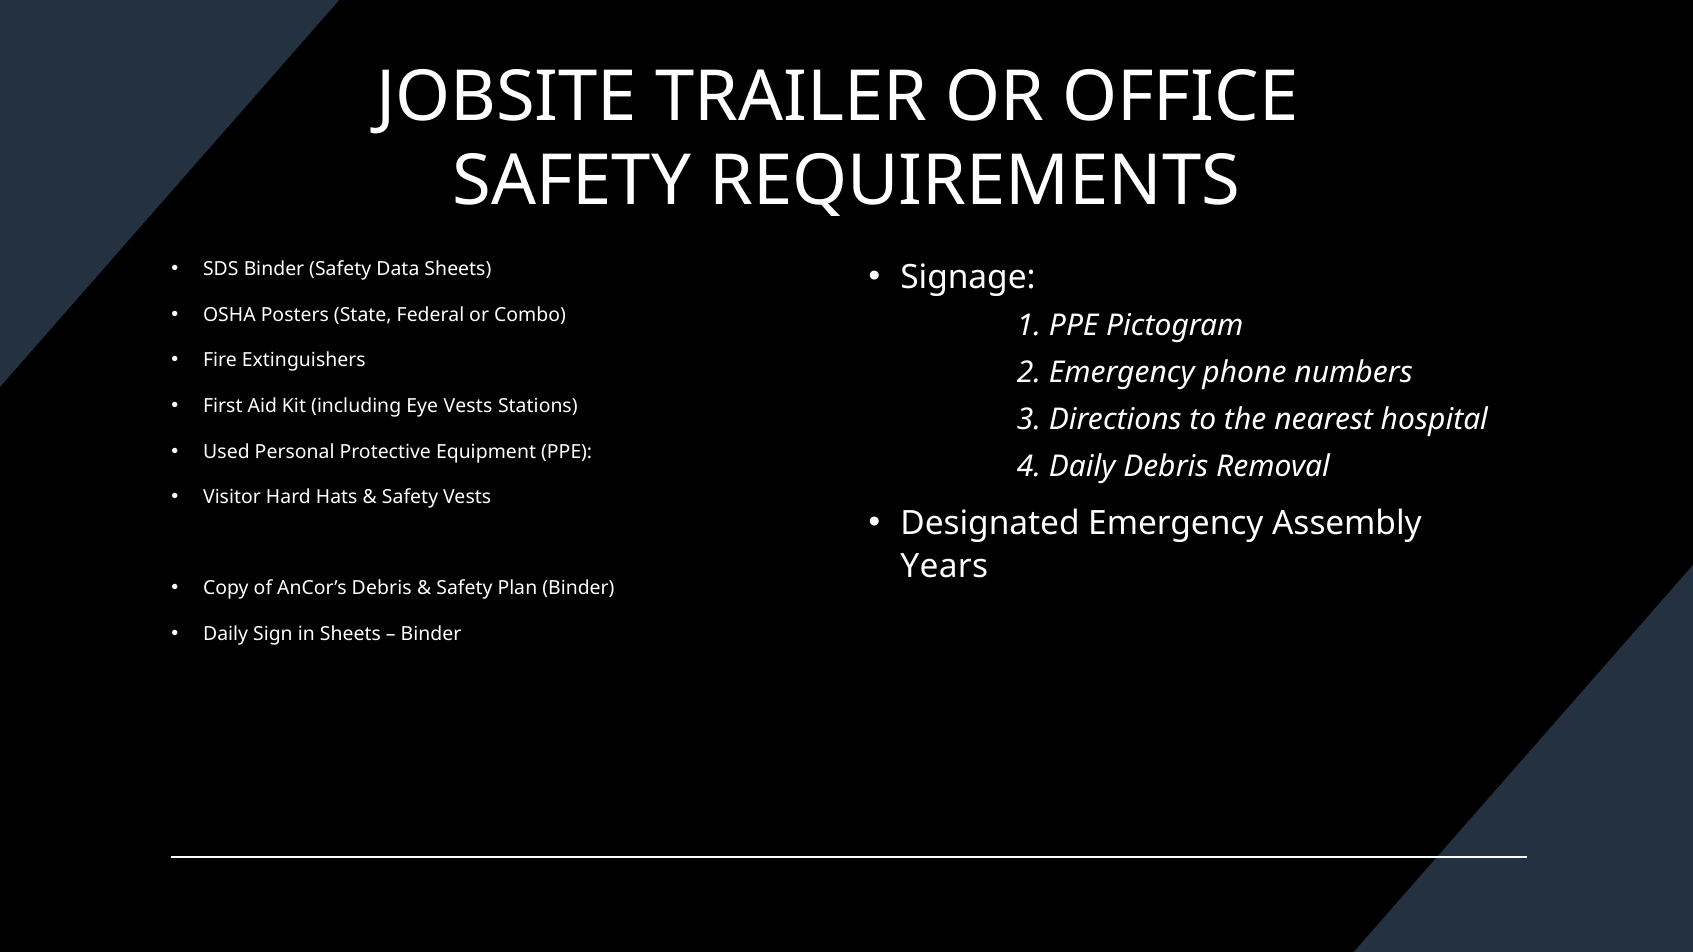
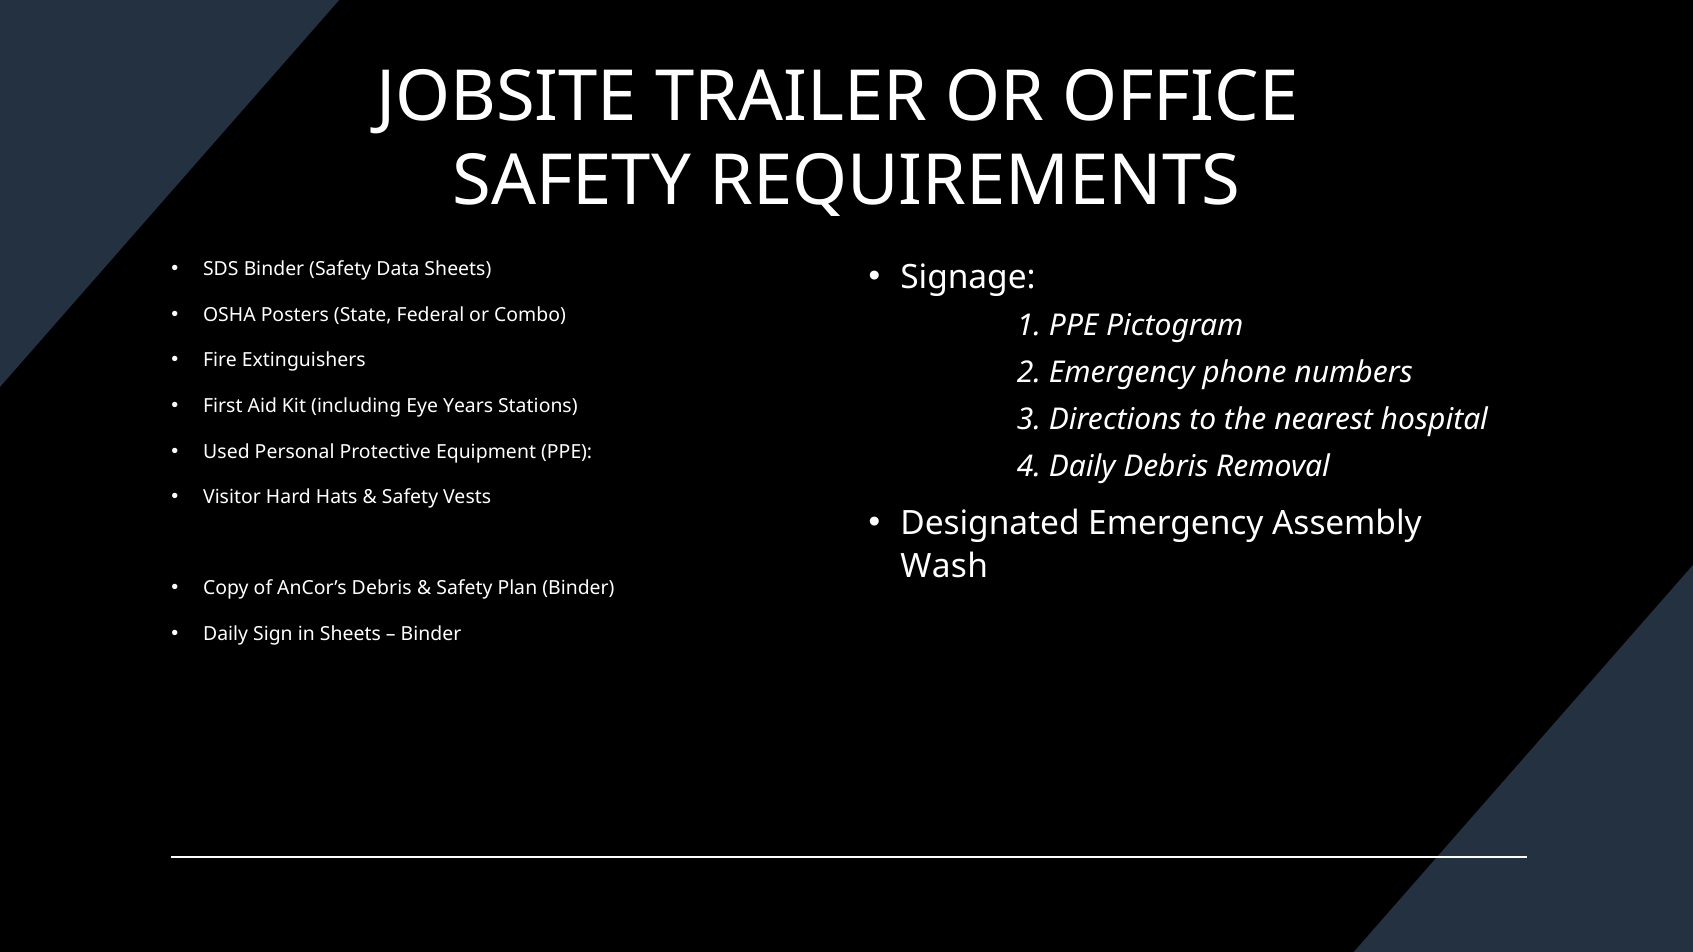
Eye Vests: Vests -> Years
Years: Years -> Wash
